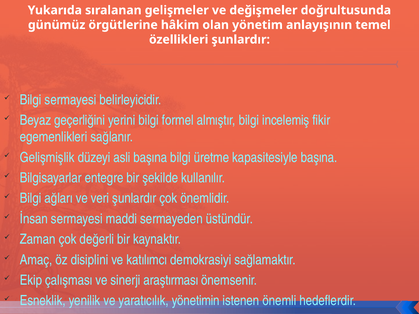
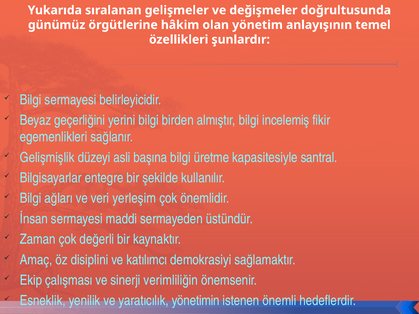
formel: formel -> birden
kapasitesiyle başına: başına -> santral
veri şunlardır: şunlardır -> yerleşim
araştırması: araştırması -> verimliliğin
